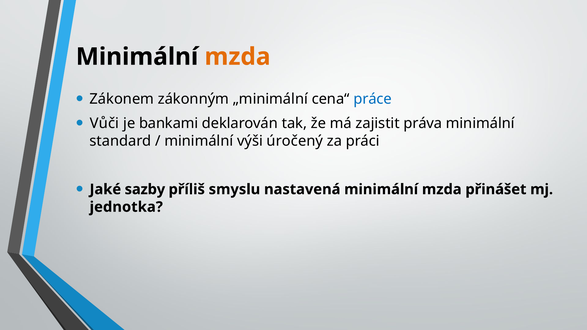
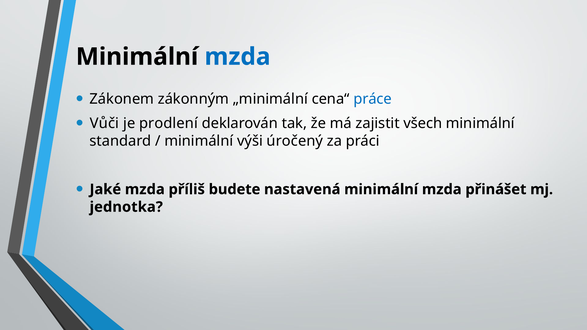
mzda at (238, 57) colour: orange -> blue
bankami: bankami -> prodlení
práva: práva -> všech
Jaké sazby: sazby -> mzda
smyslu: smyslu -> budete
